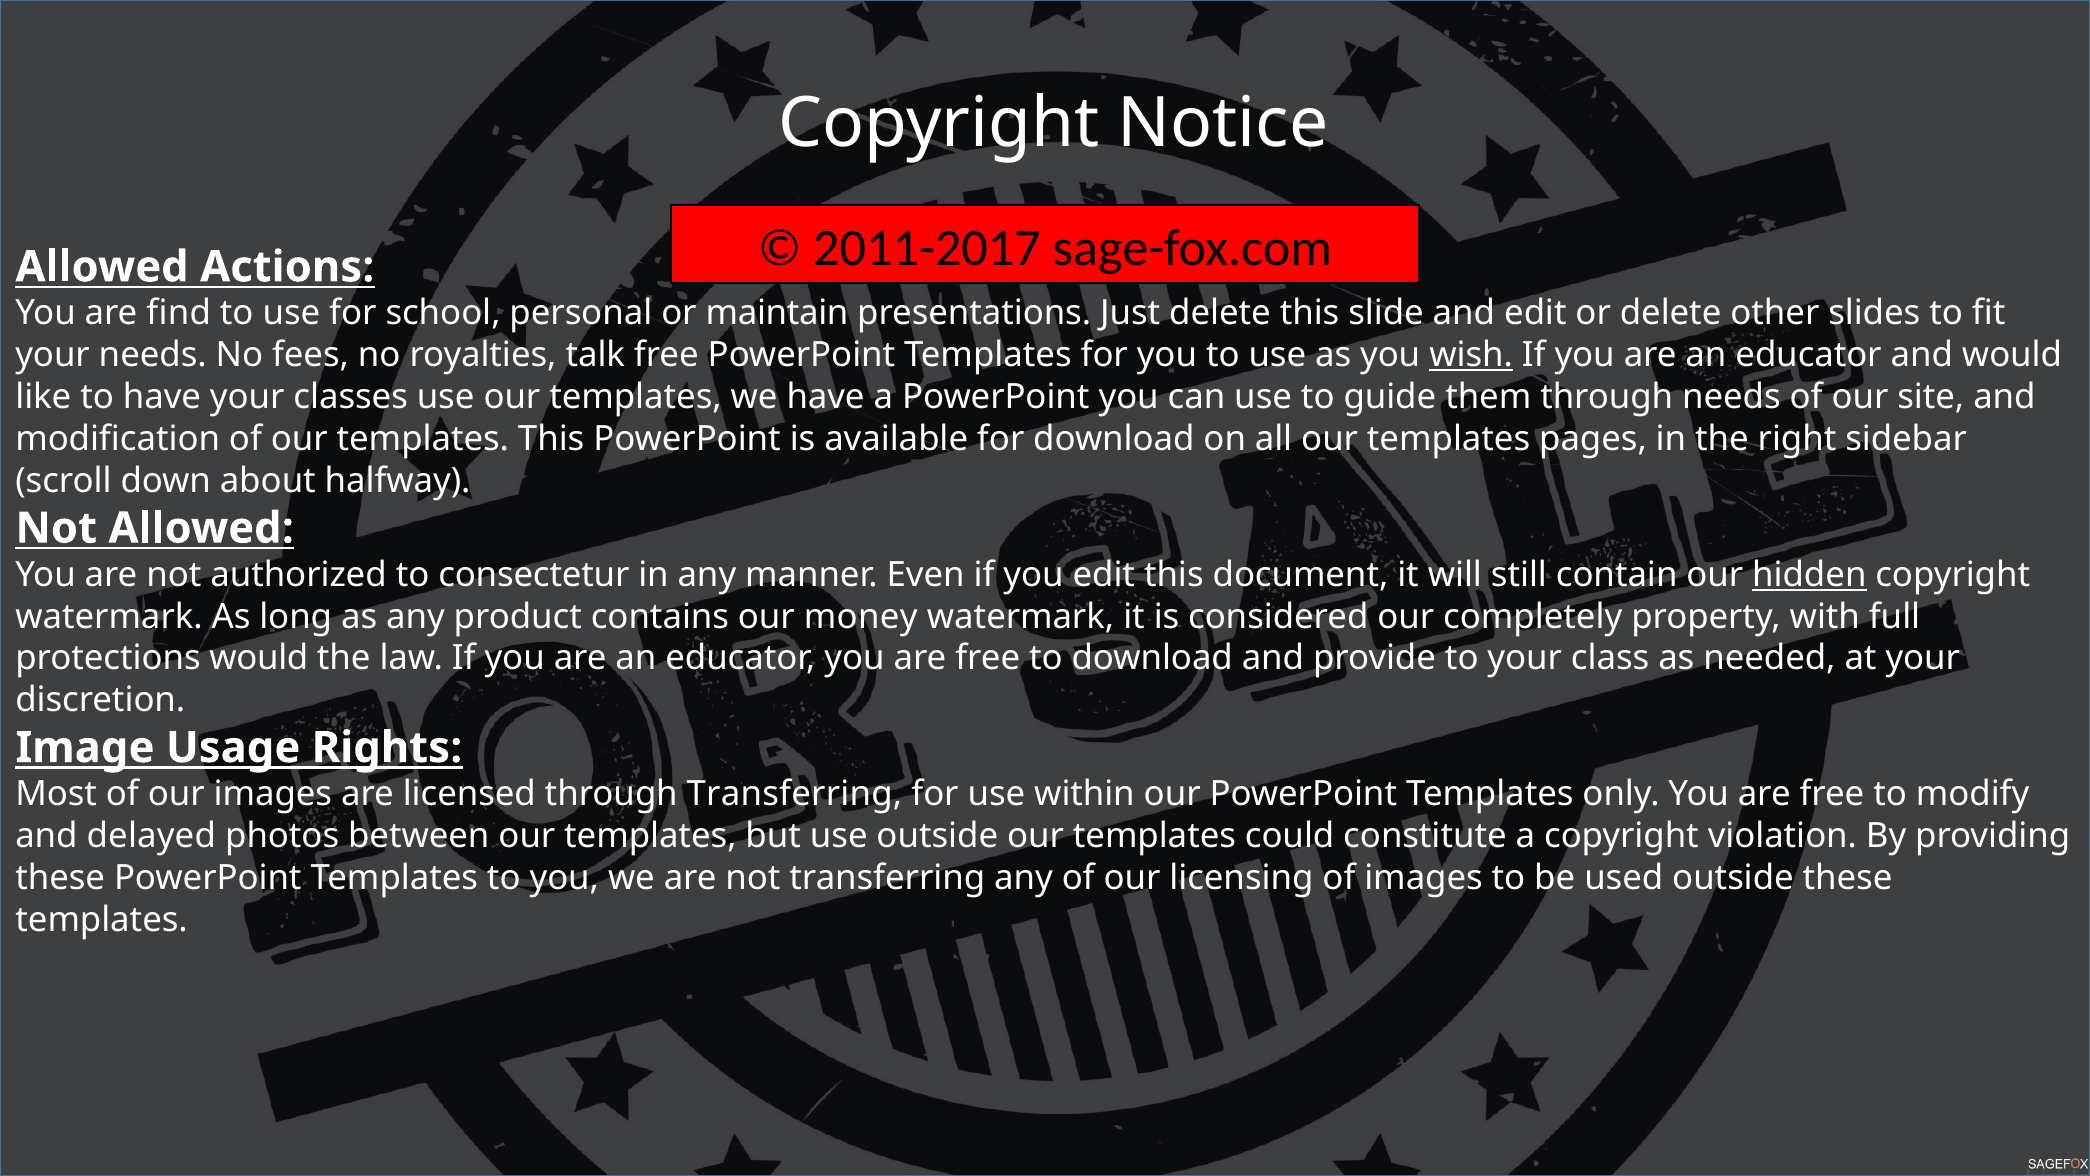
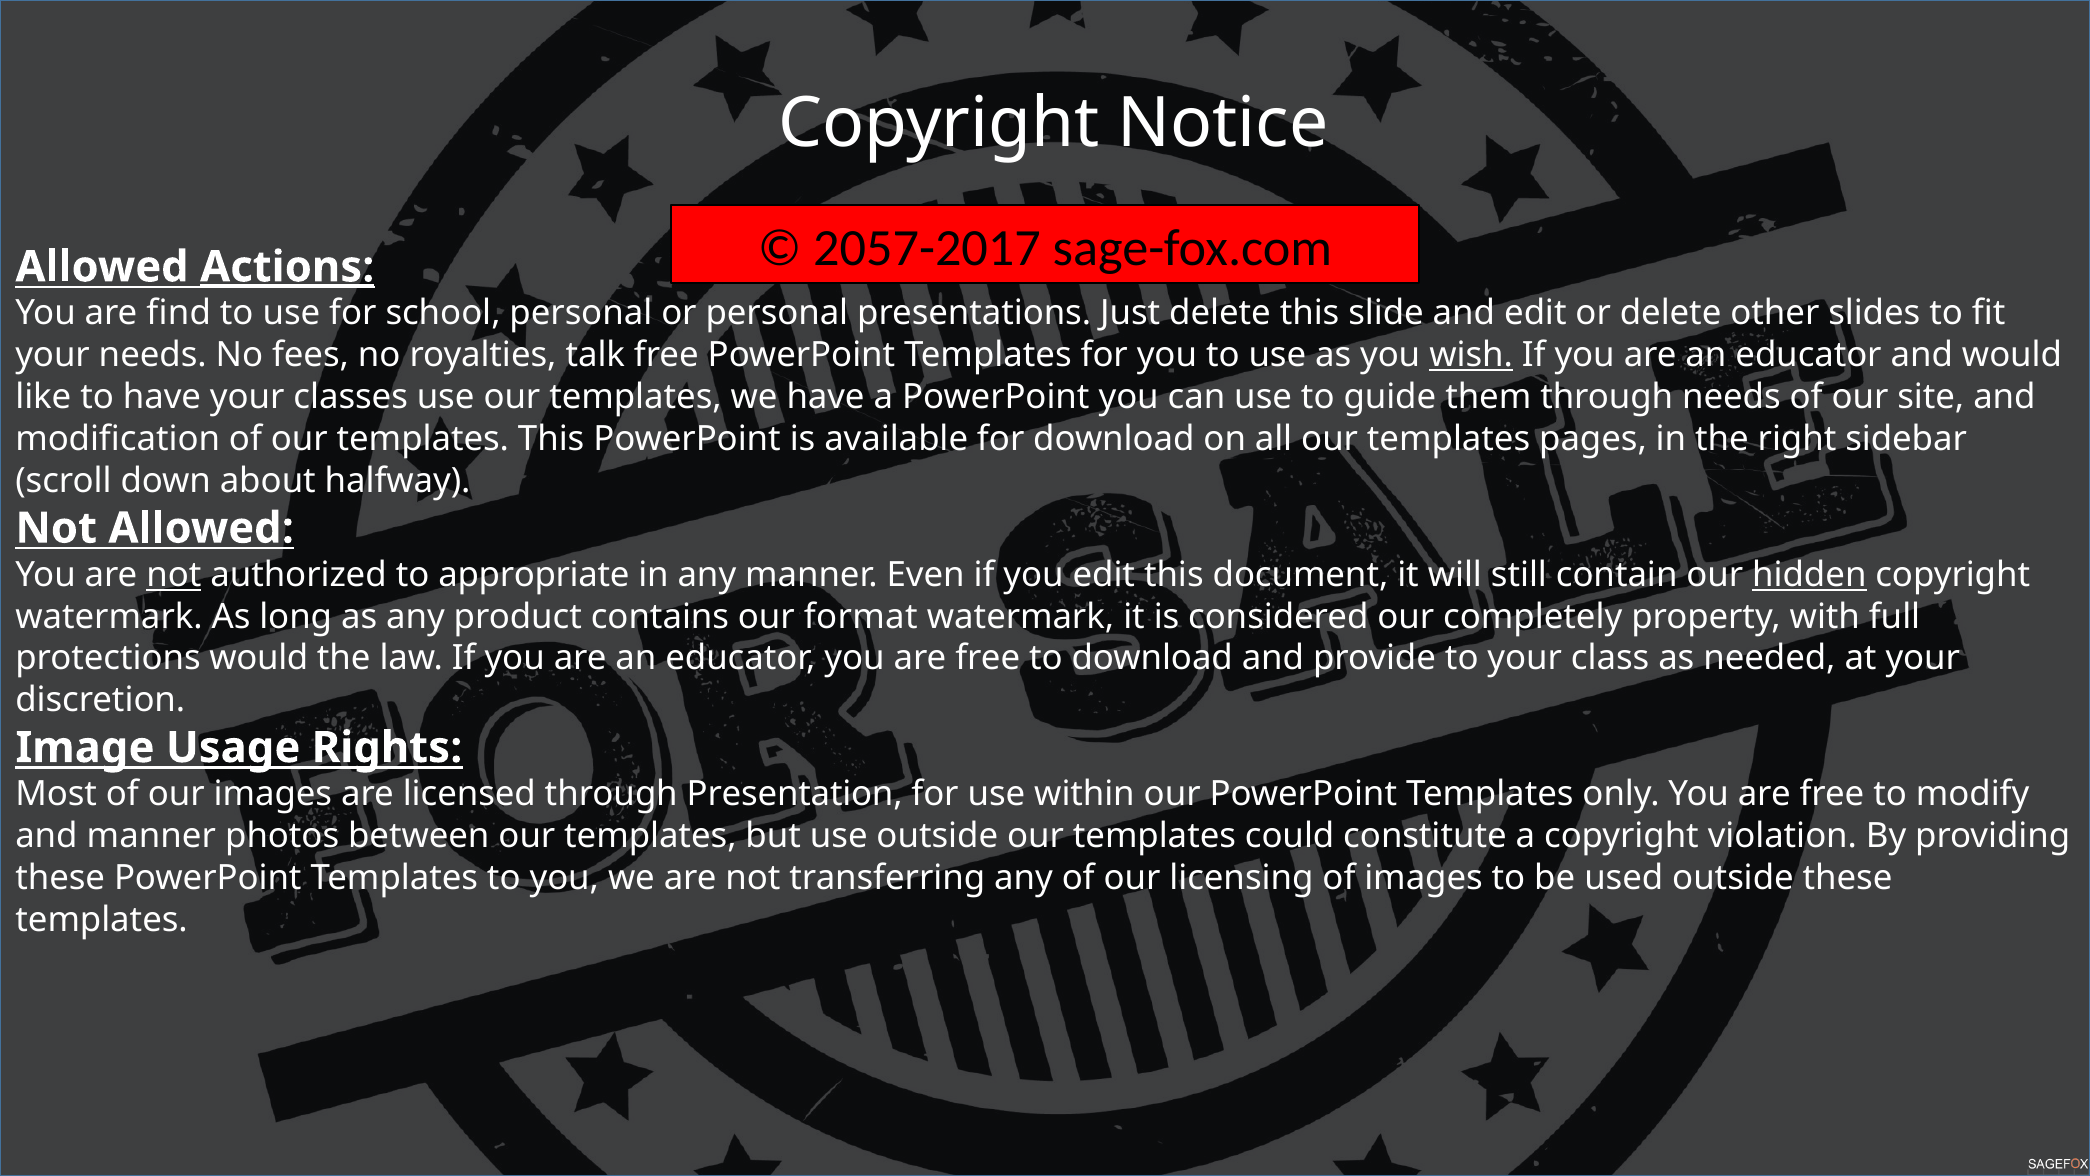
2011-2017: 2011-2017 -> 2057-2017
Actions underline: none -> present
or maintain: maintain -> personal
not at (174, 575) underline: none -> present
consectetur: consectetur -> appropriate
money: money -> format
through Transferring: Transferring -> Presentation
and delayed: delayed -> manner
